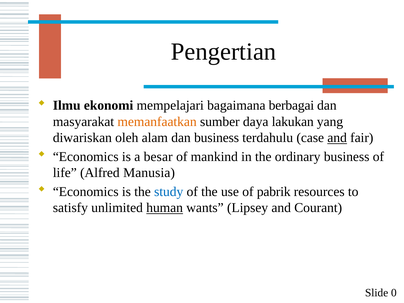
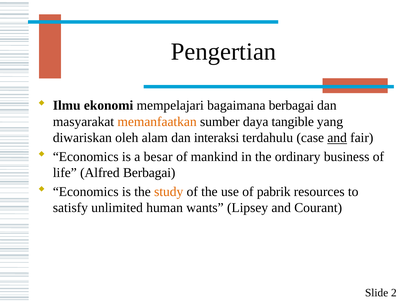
lakukan: lakukan -> tangible
dan business: business -> interaksi
Alfred Manusia: Manusia -> Berbagai
study colour: blue -> orange
human underline: present -> none
0: 0 -> 2
